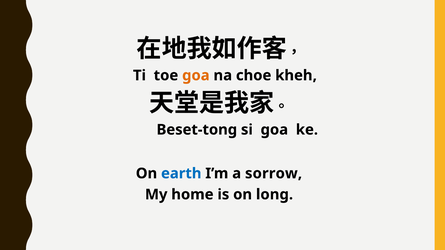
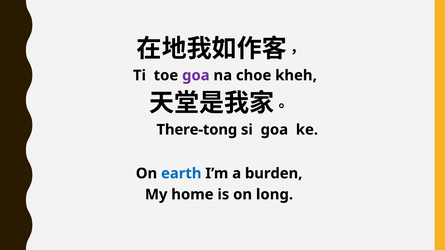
goa at (196, 75) colour: orange -> purple
Beset-tong: Beset-tong -> There-tong
sorrow: sorrow -> burden
